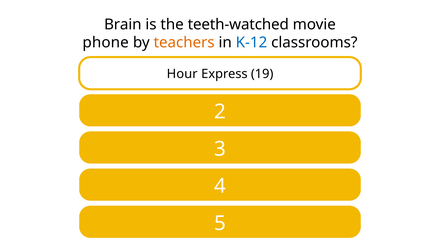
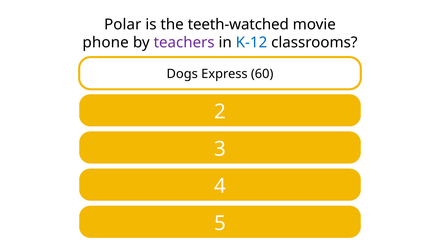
Brain: Brain -> Polar
teachers colour: orange -> purple
Hour: Hour -> Dogs
19: 19 -> 60
